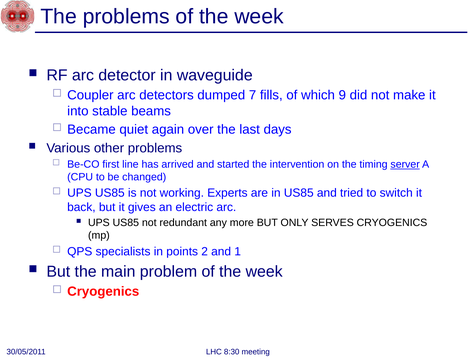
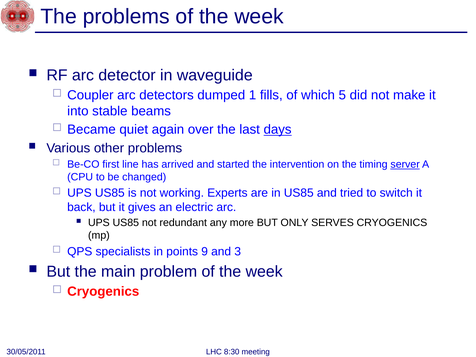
7: 7 -> 1
9: 9 -> 5
days underline: none -> present
2: 2 -> 9
1: 1 -> 3
